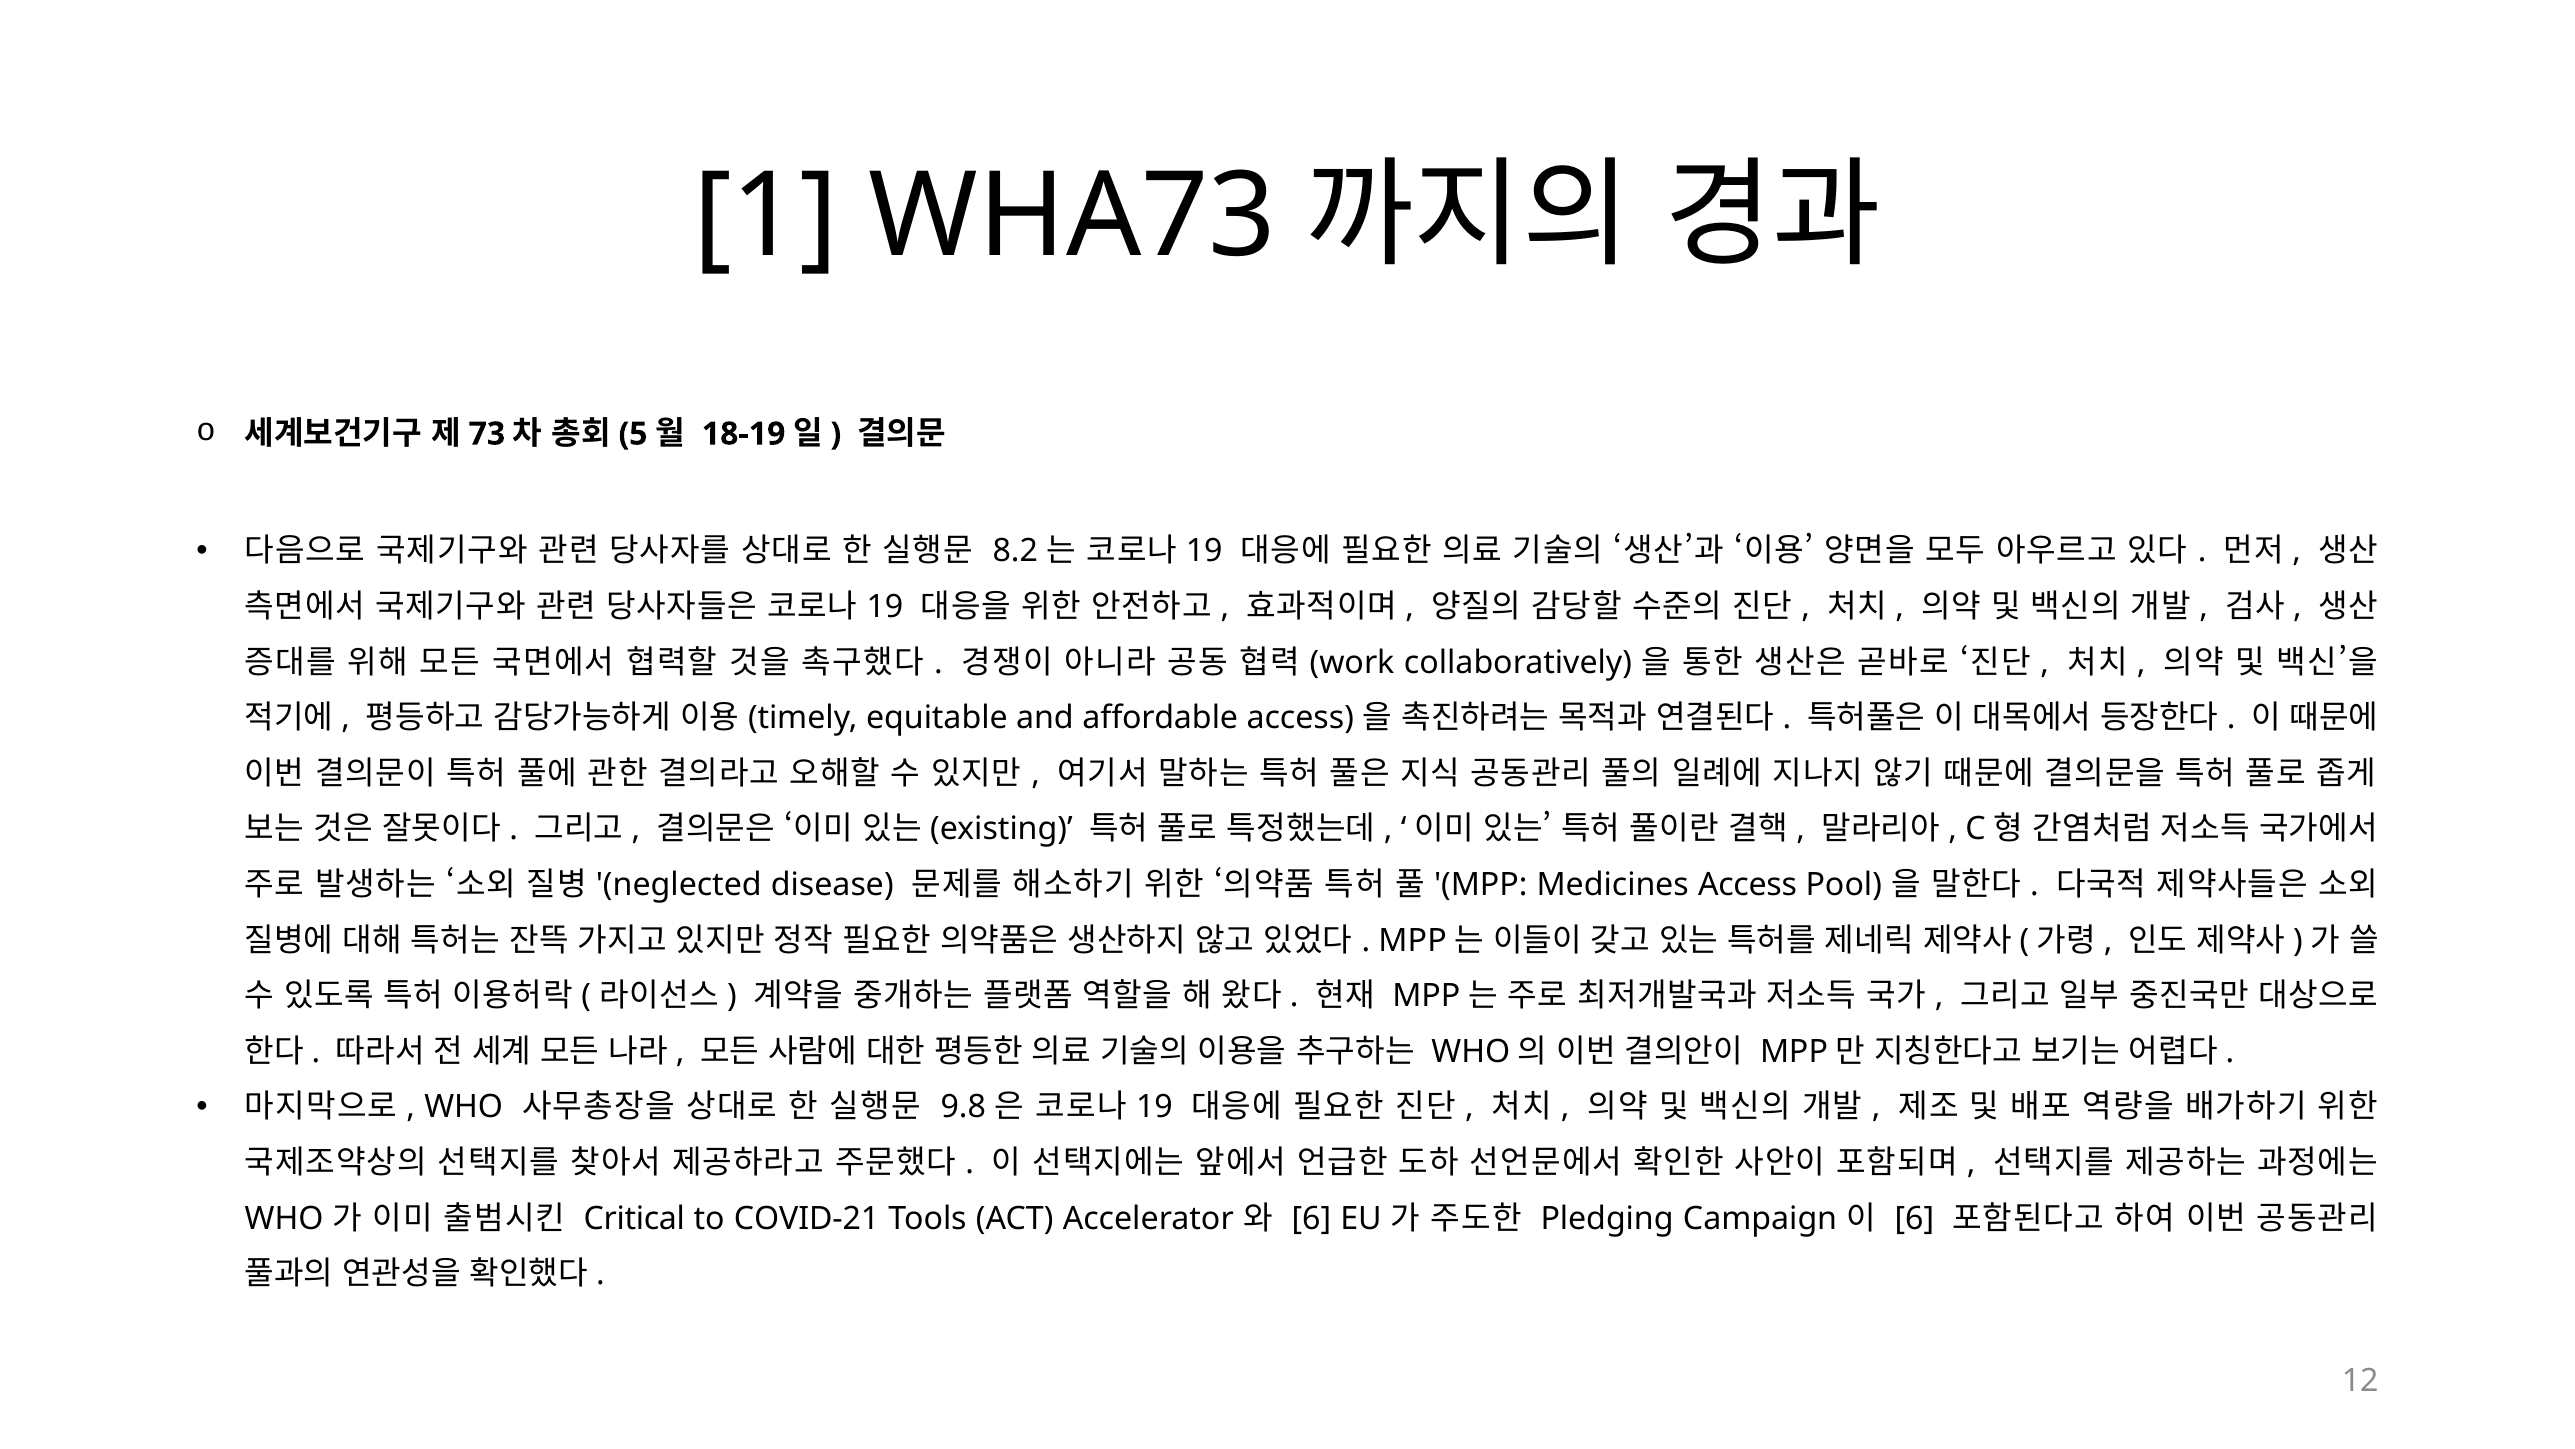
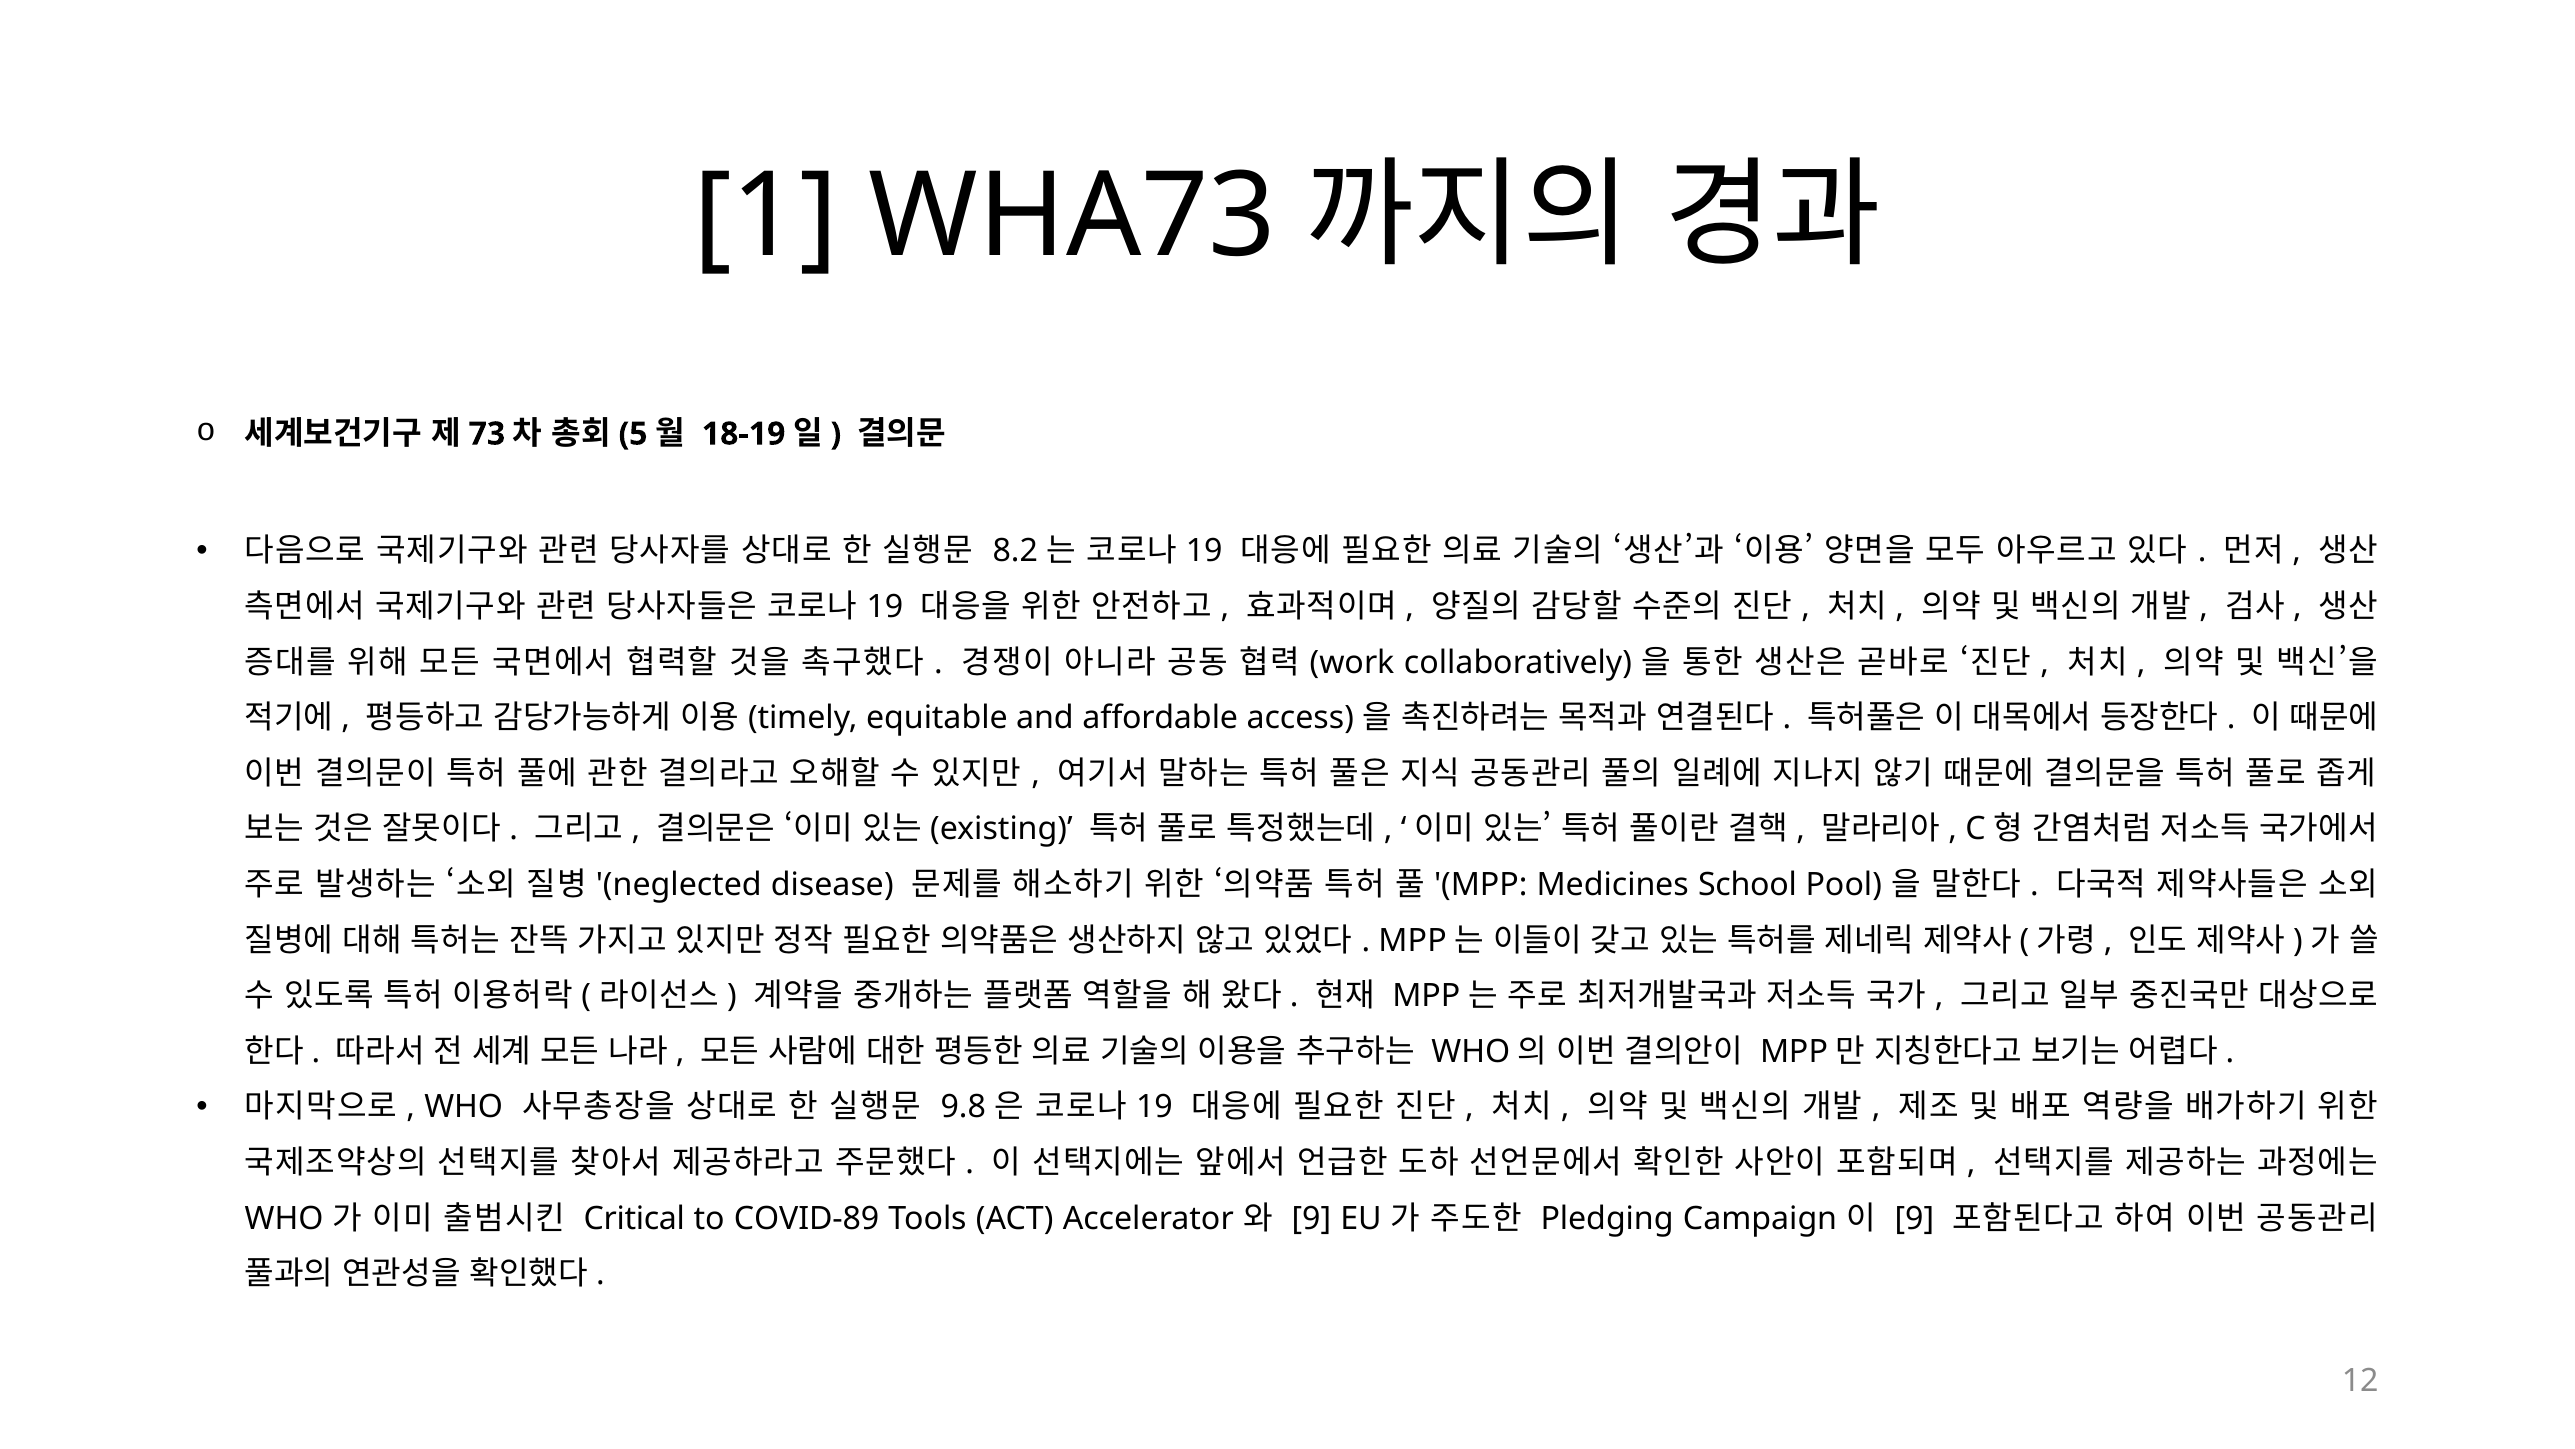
Medicines Access: Access -> School
COVID-21: COVID-21 -> COVID-89
6 at (1311, 1218): 6 -> 9
6 at (1914, 1218): 6 -> 9
